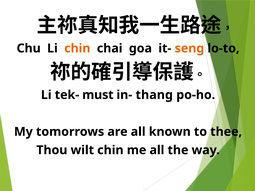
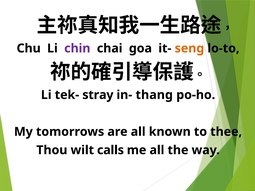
chin at (77, 48) colour: orange -> purple
must: must -> stray
wilt chin: chin -> calls
